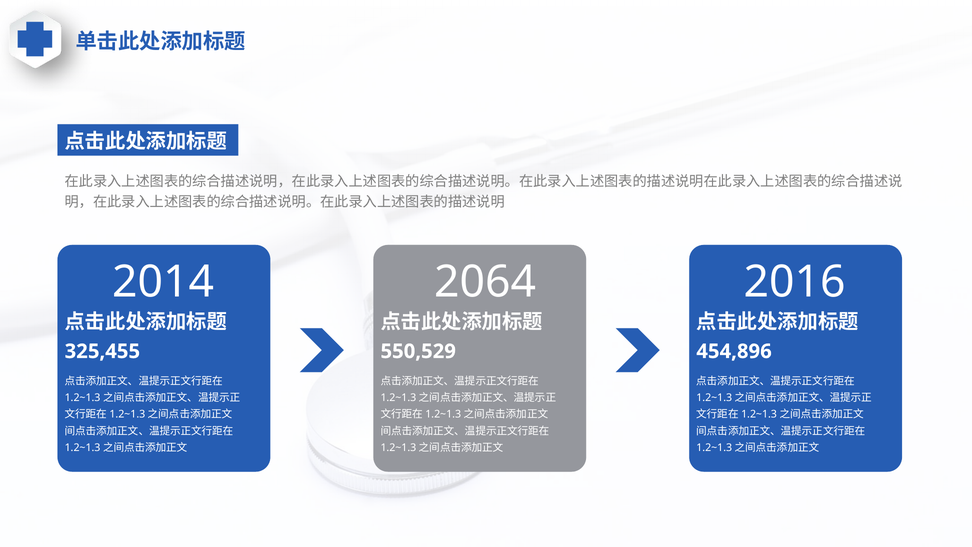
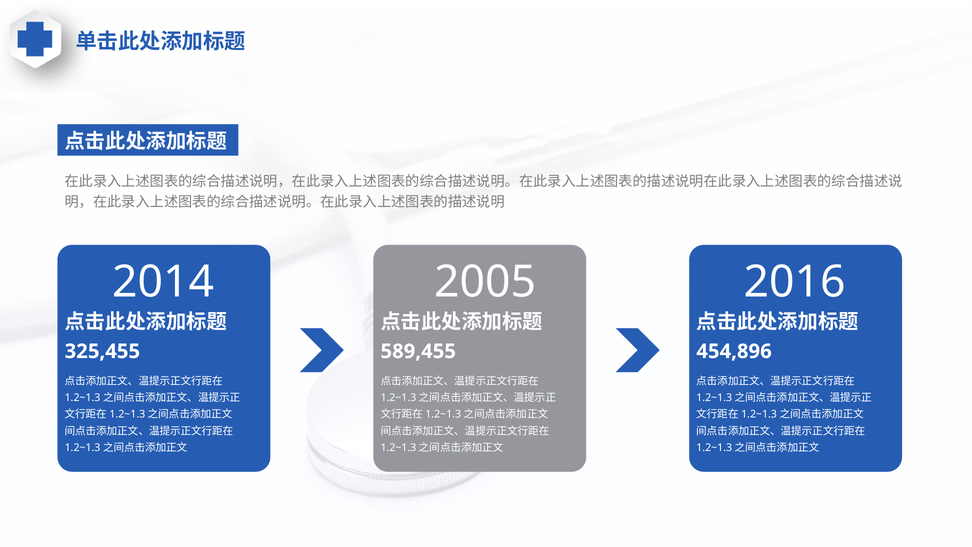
2064: 2064 -> 2005
550,529: 550,529 -> 589,455
